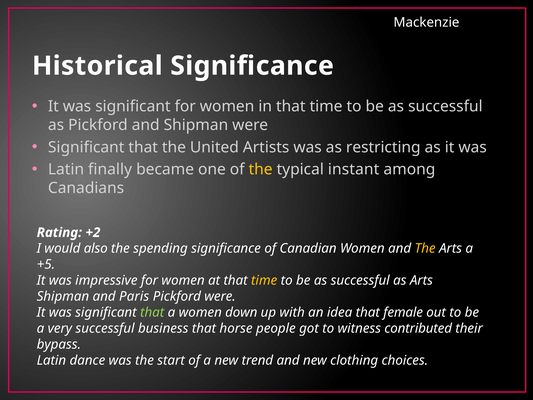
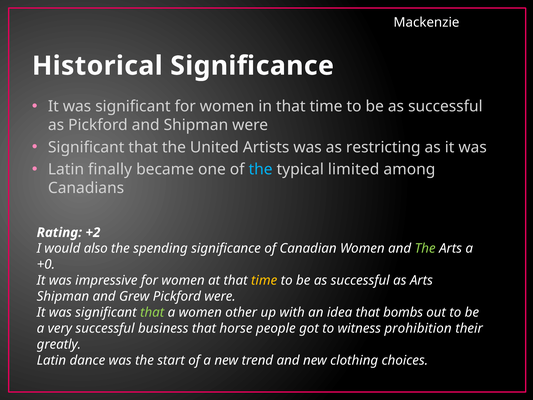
the at (261, 169) colour: yellow -> light blue
instant: instant -> limited
The at (425, 248) colour: yellow -> light green
+5: +5 -> +0
Paris: Paris -> Grew
down: down -> other
female: female -> bombs
contributed: contributed -> prohibition
bypass: bypass -> greatly
